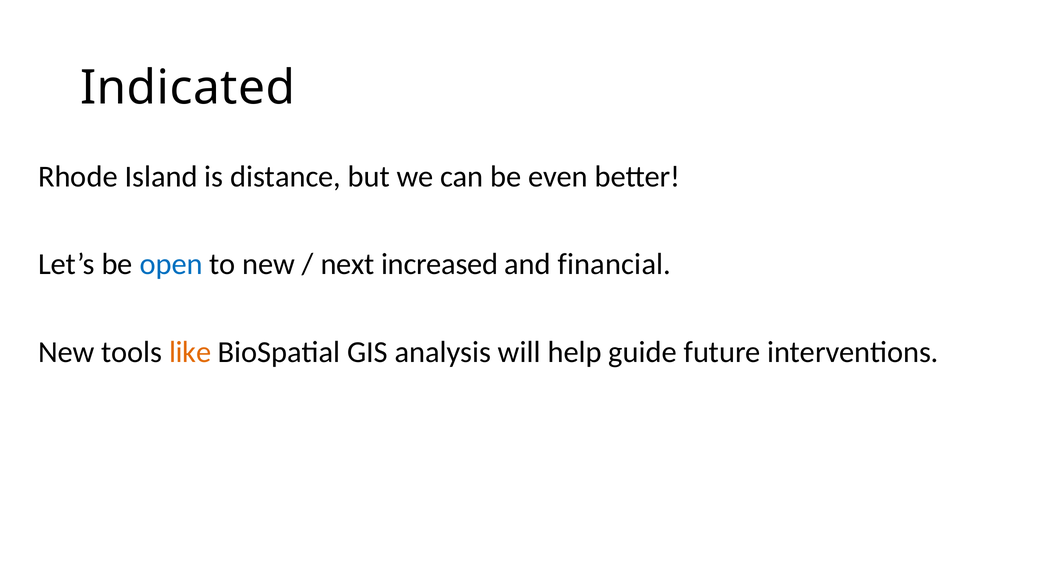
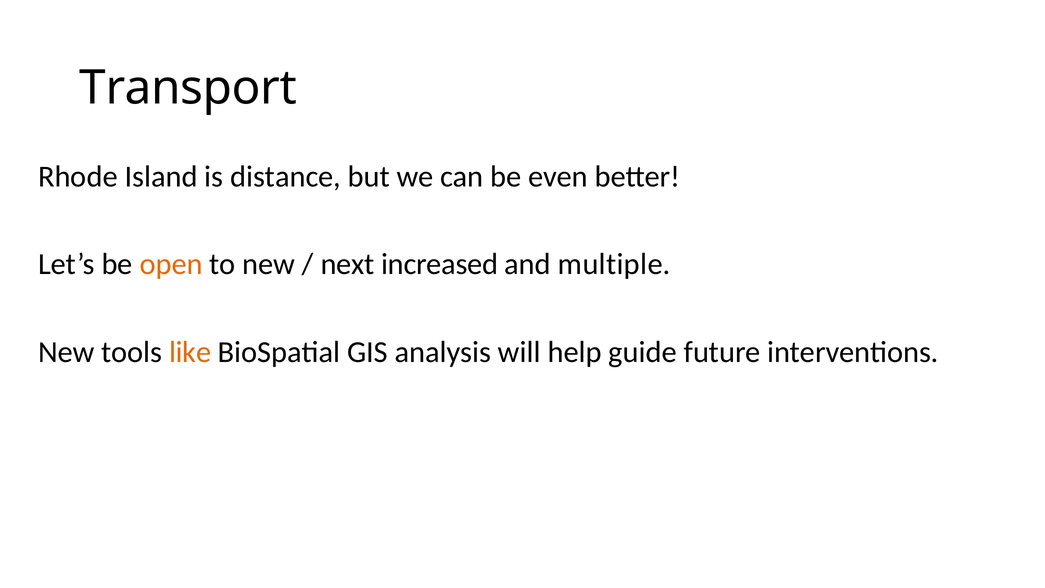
Indicated: Indicated -> Transport
open colour: blue -> orange
financial: financial -> multiple
